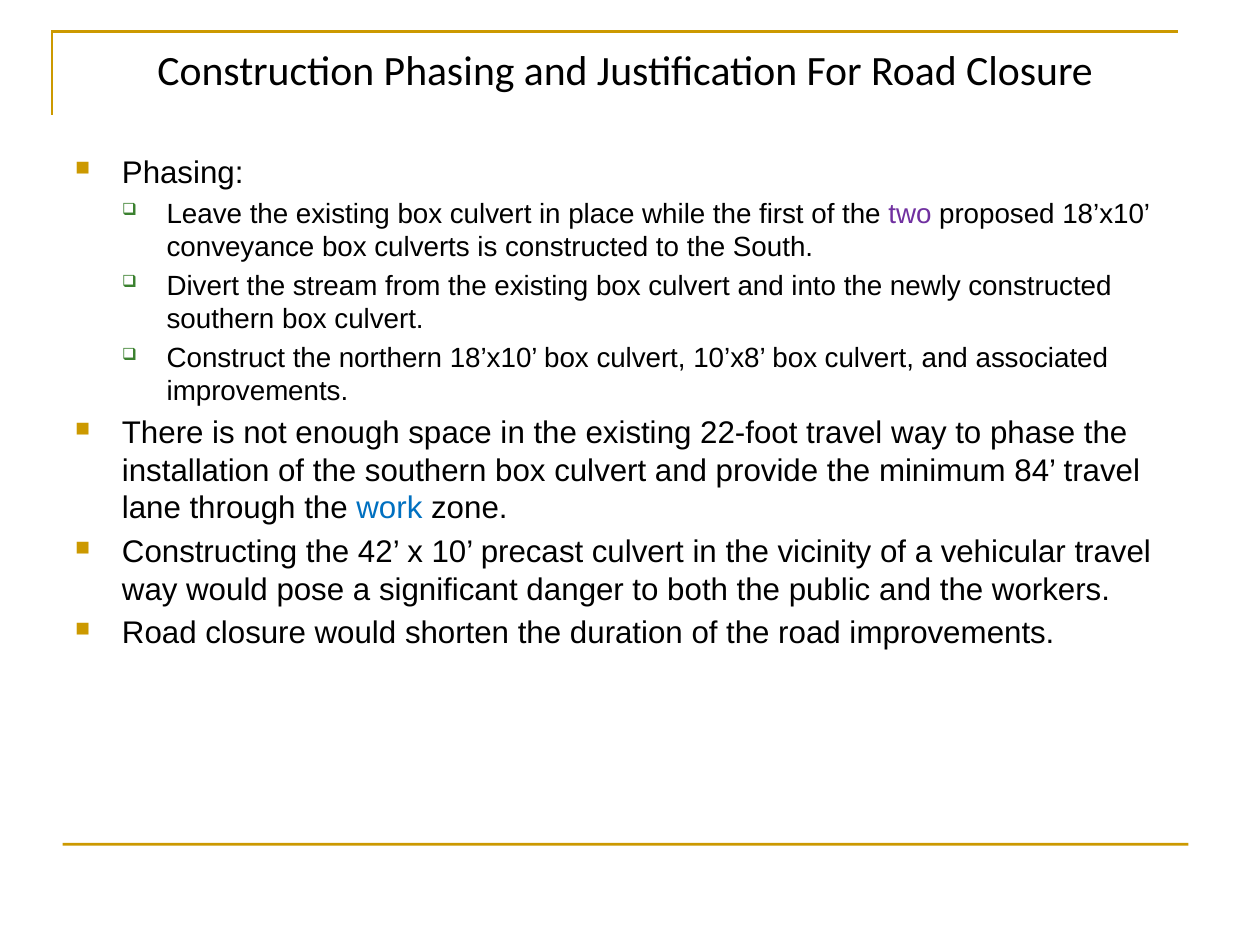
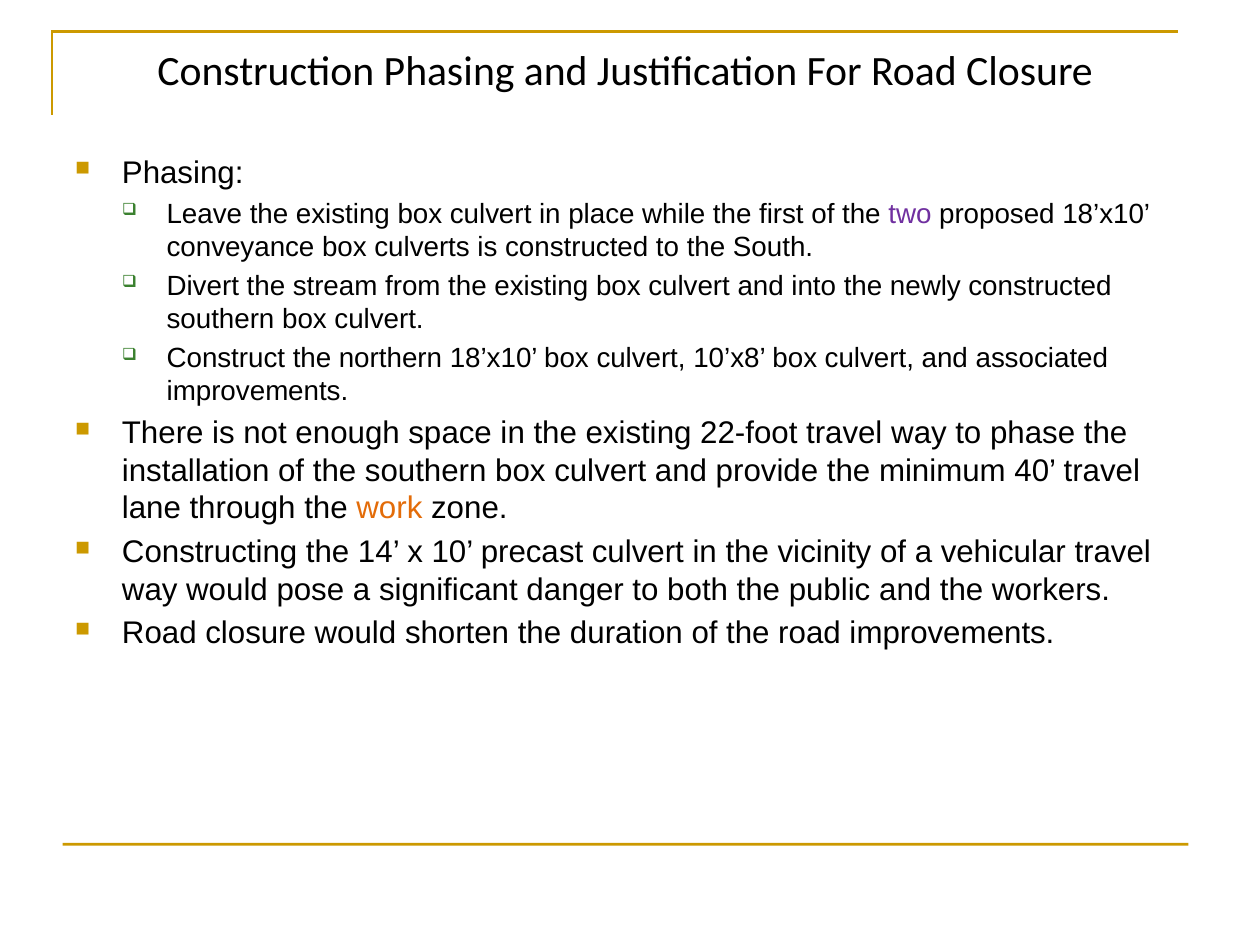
84: 84 -> 40
work colour: blue -> orange
42: 42 -> 14
